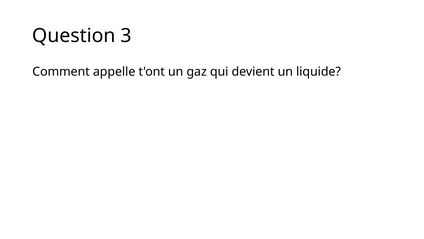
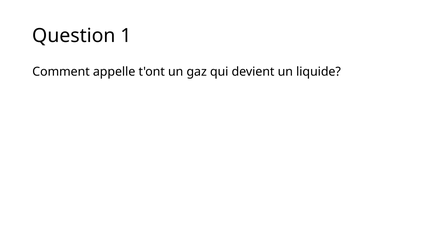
3: 3 -> 1
